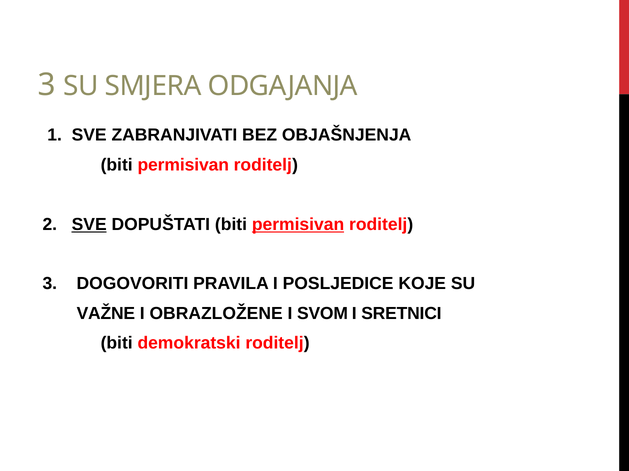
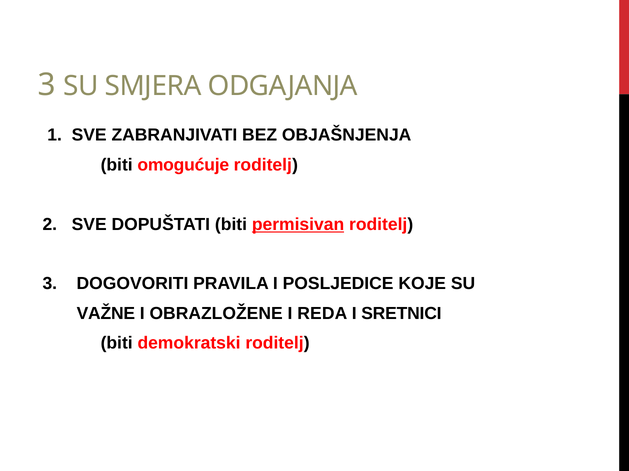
permisivan at (183, 165): permisivan -> omogućuje
SVE at (89, 225) underline: present -> none
SVOM: SVOM -> REDA
